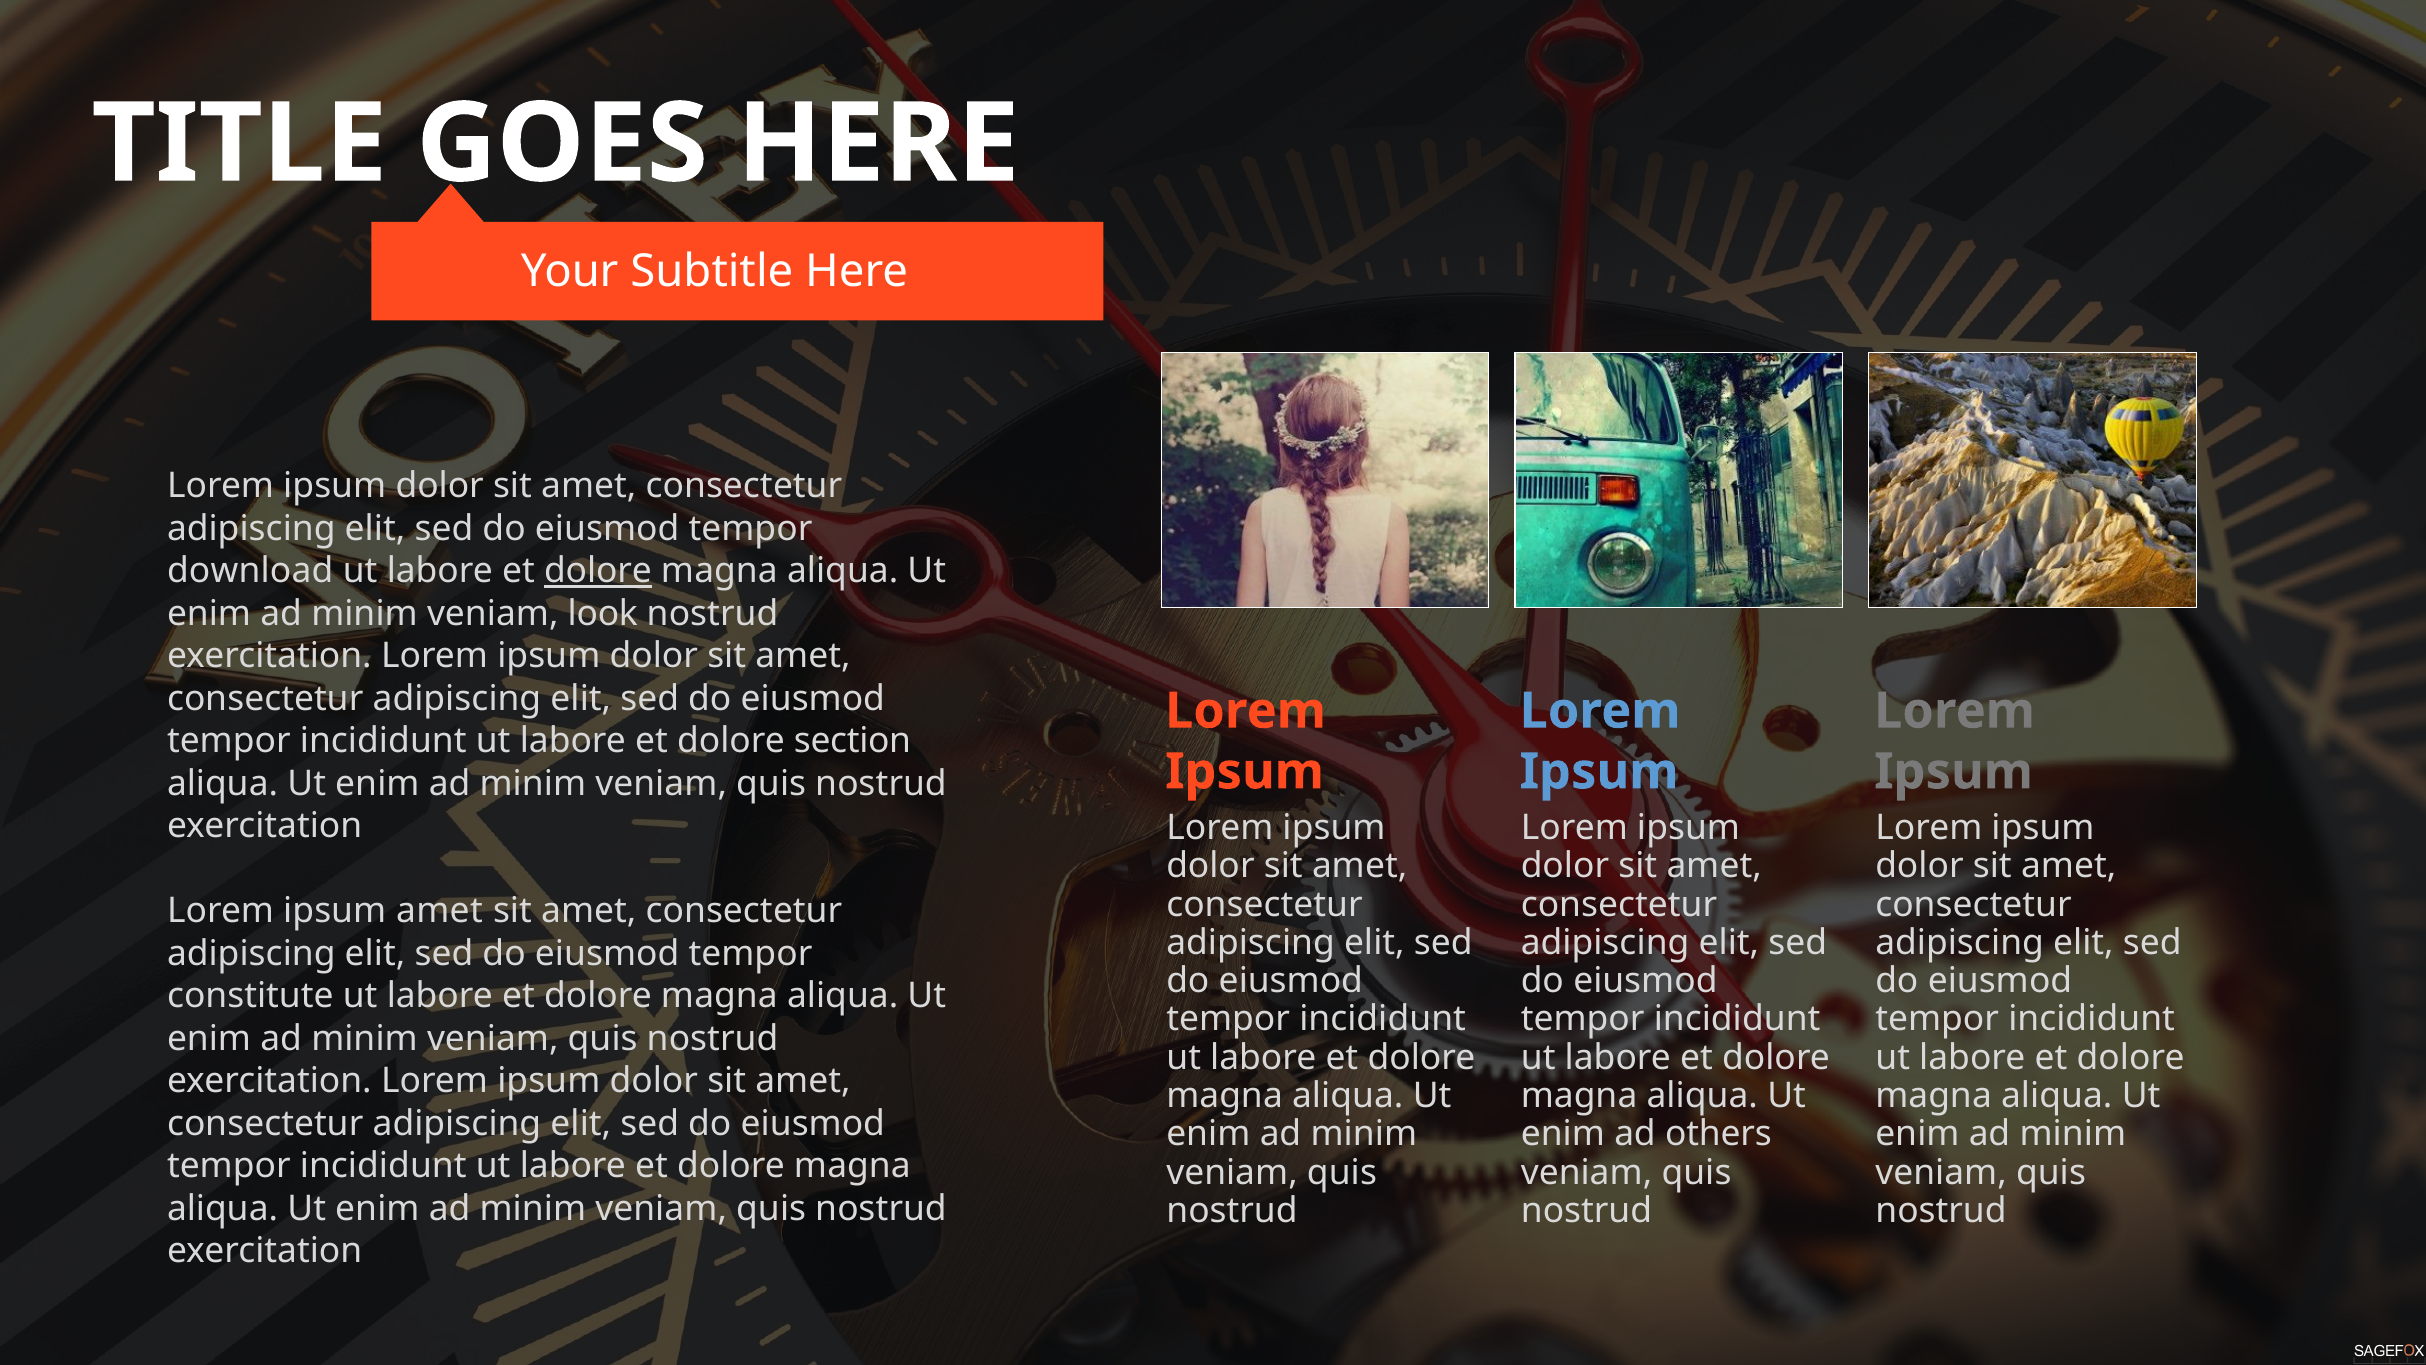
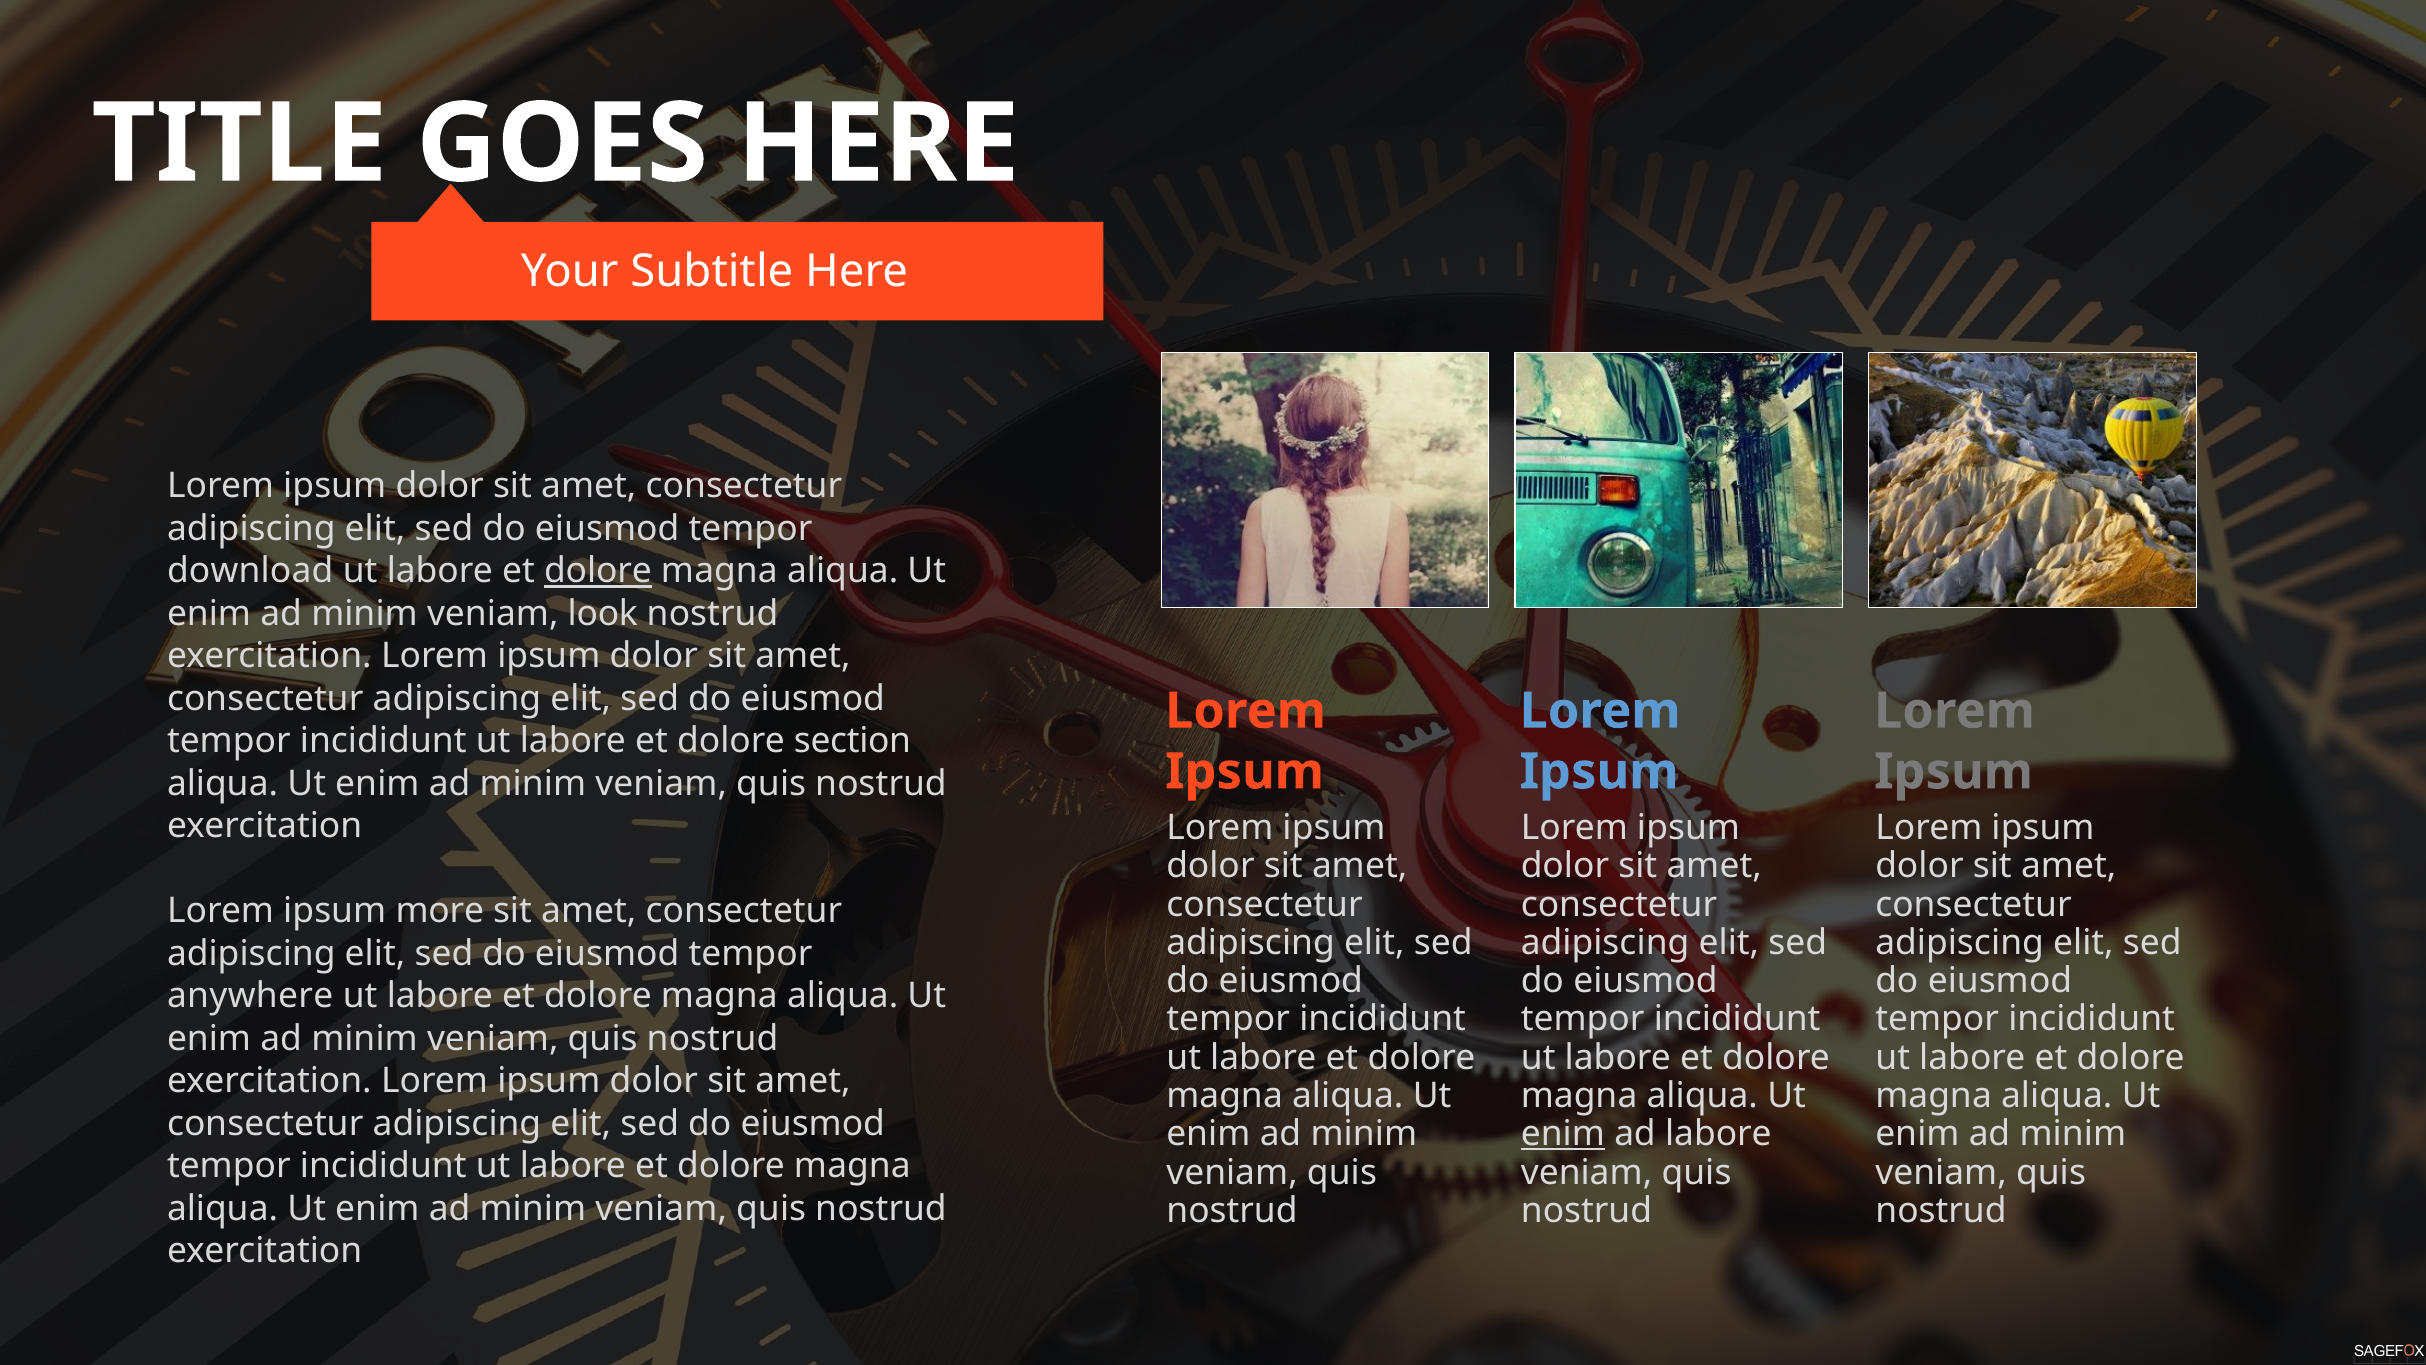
ipsum amet: amet -> more
constitute: constitute -> anywhere
enim at (1563, 1134) underline: none -> present
ad others: others -> labore
